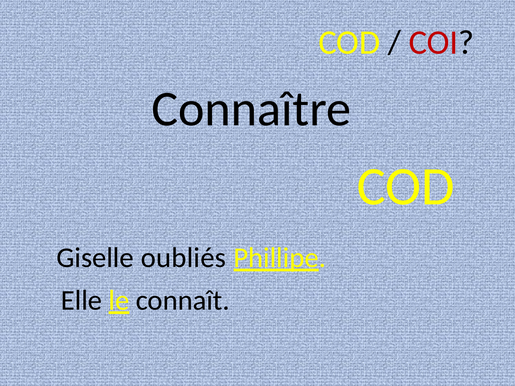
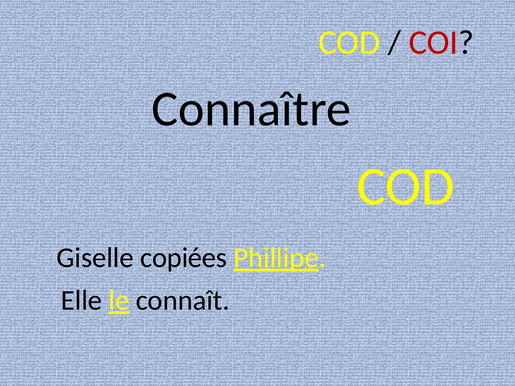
oubliés: oubliés -> copiées
